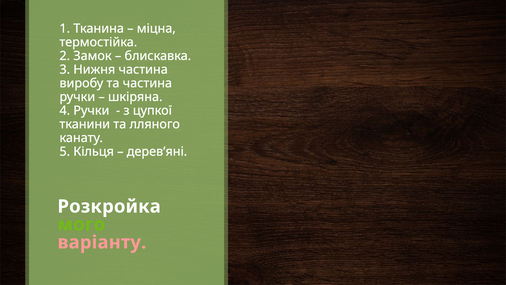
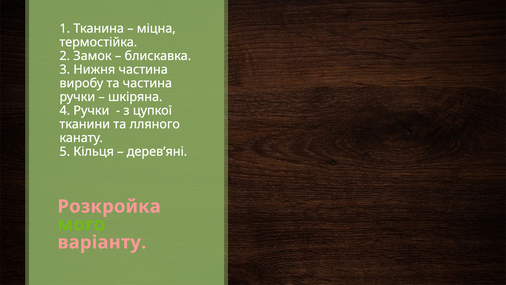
Розкройка colour: white -> pink
